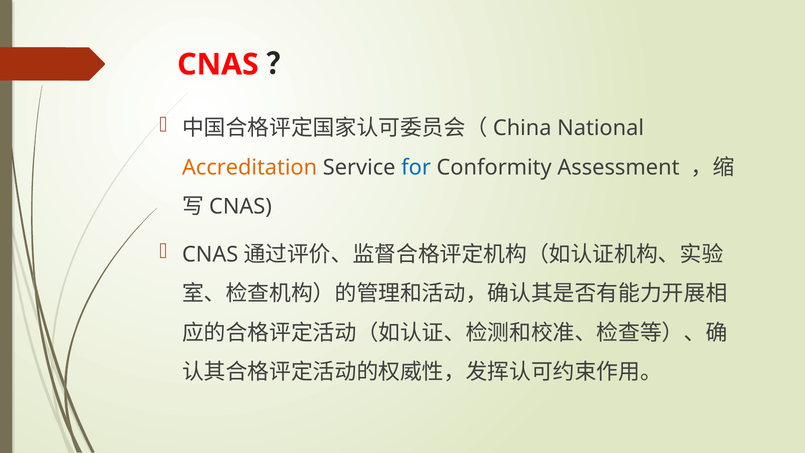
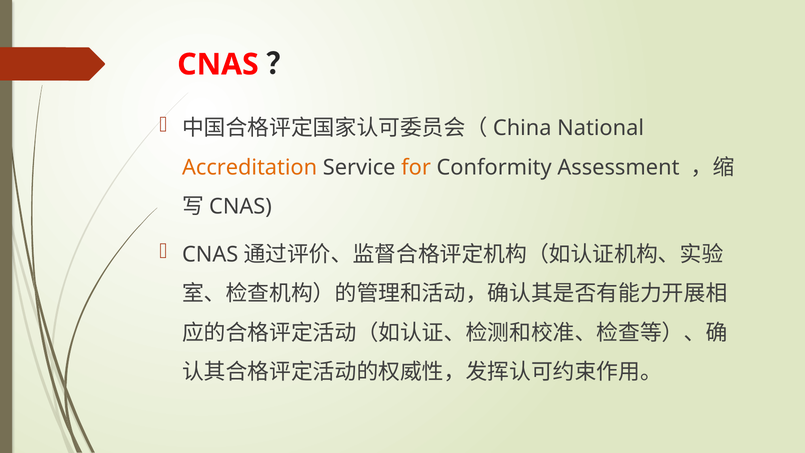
for colour: blue -> orange
